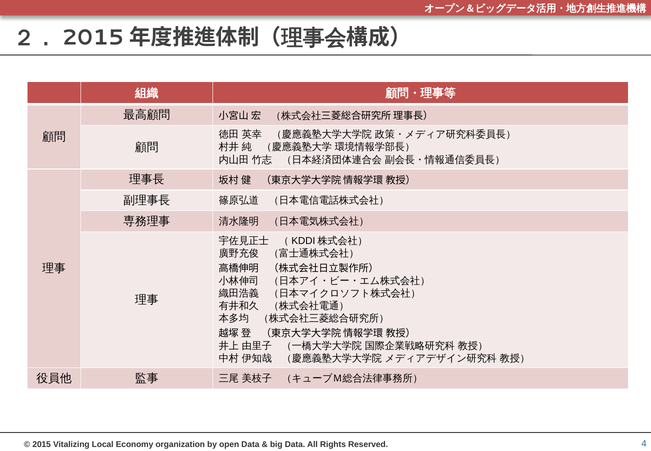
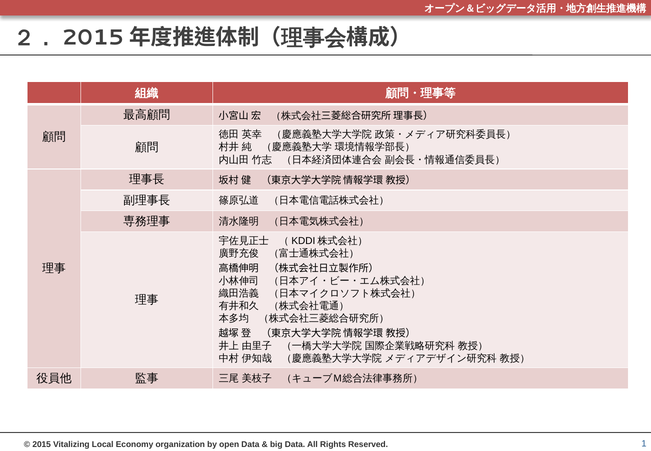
4: 4 -> 1
